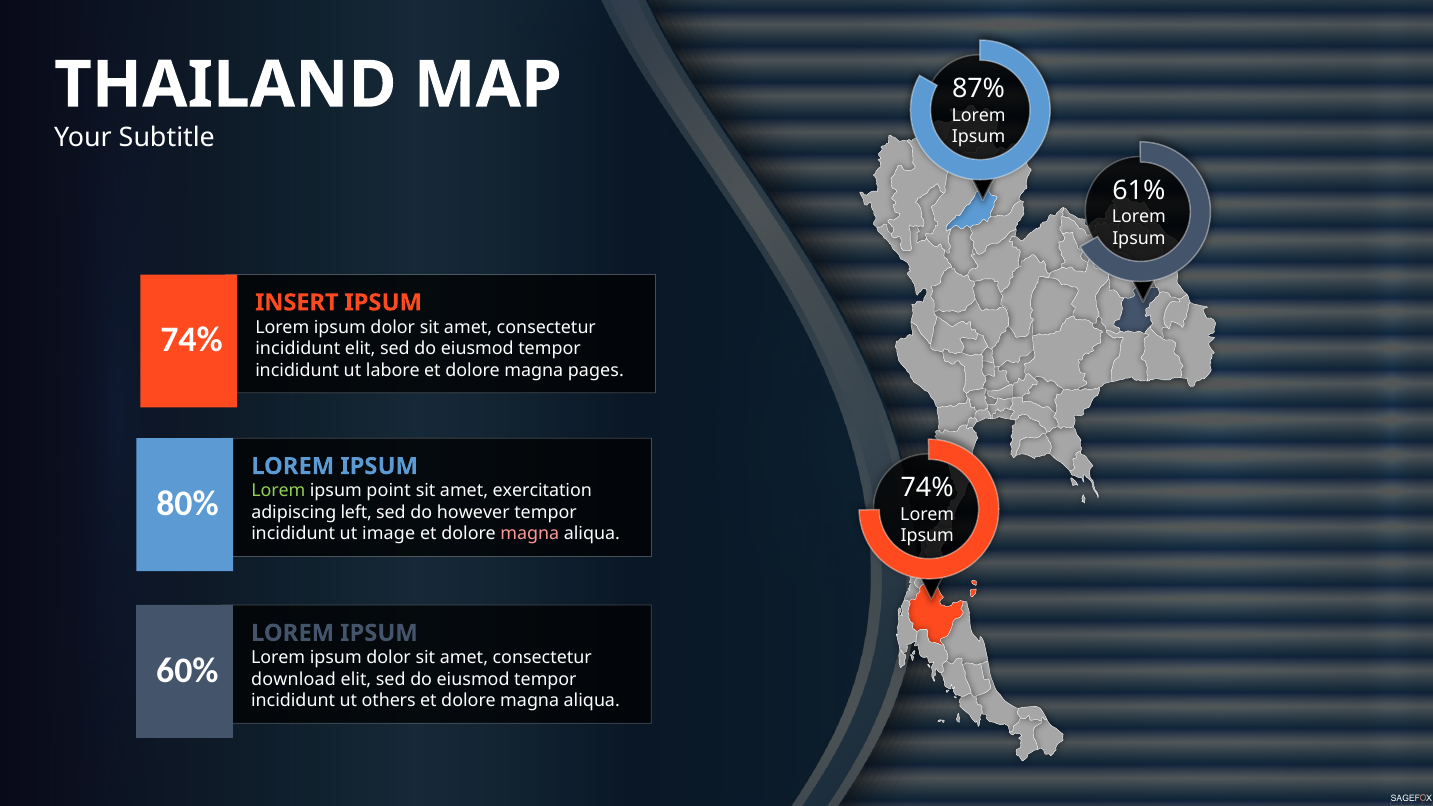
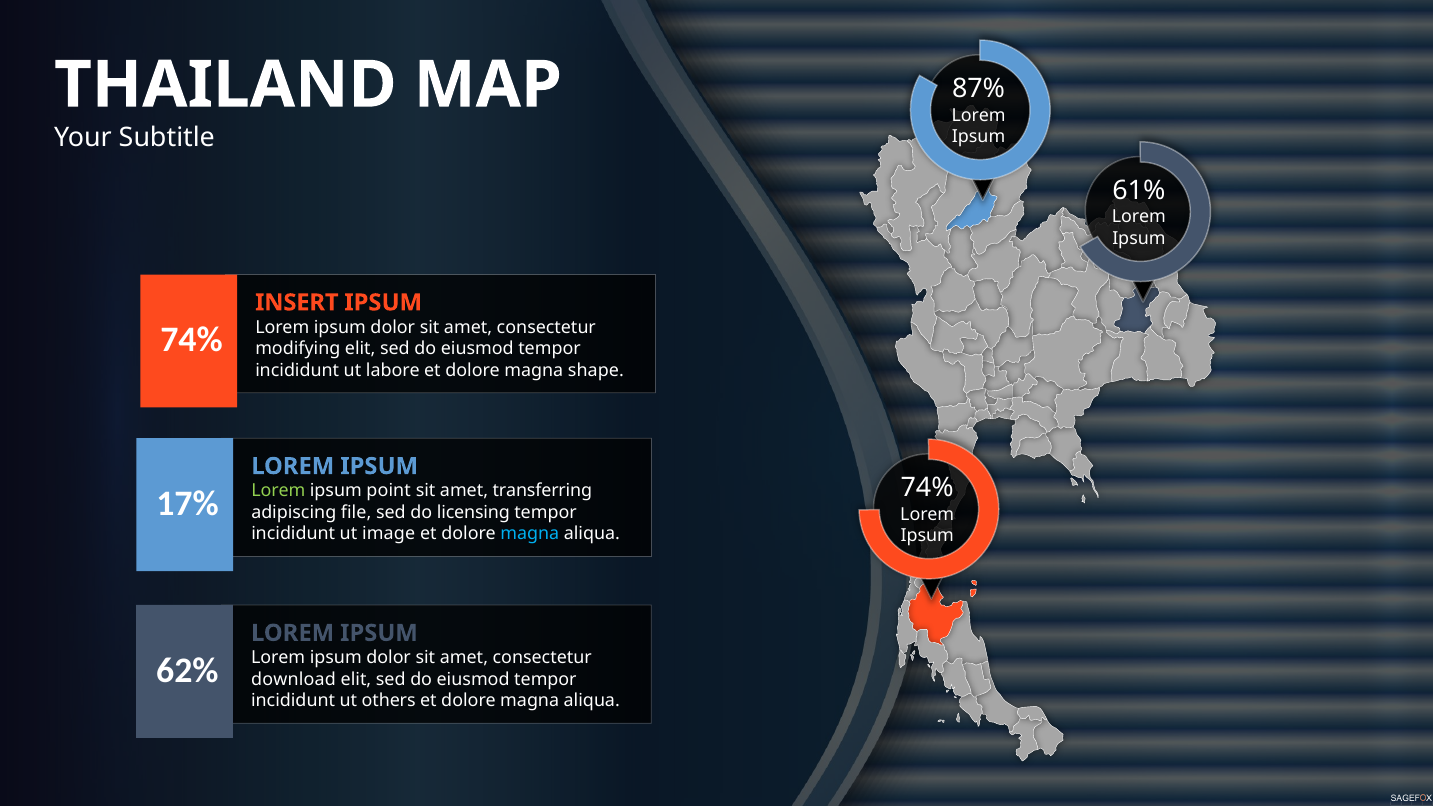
incididunt at (298, 349): incididunt -> modifying
pages: pages -> shape
exercitation: exercitation -> transferring
80%: 80% -> 17%
left: left -> file
however: however -> licensing
magna at (530, 534) colour: pink -> light blue
60%: 60% -> 62%
